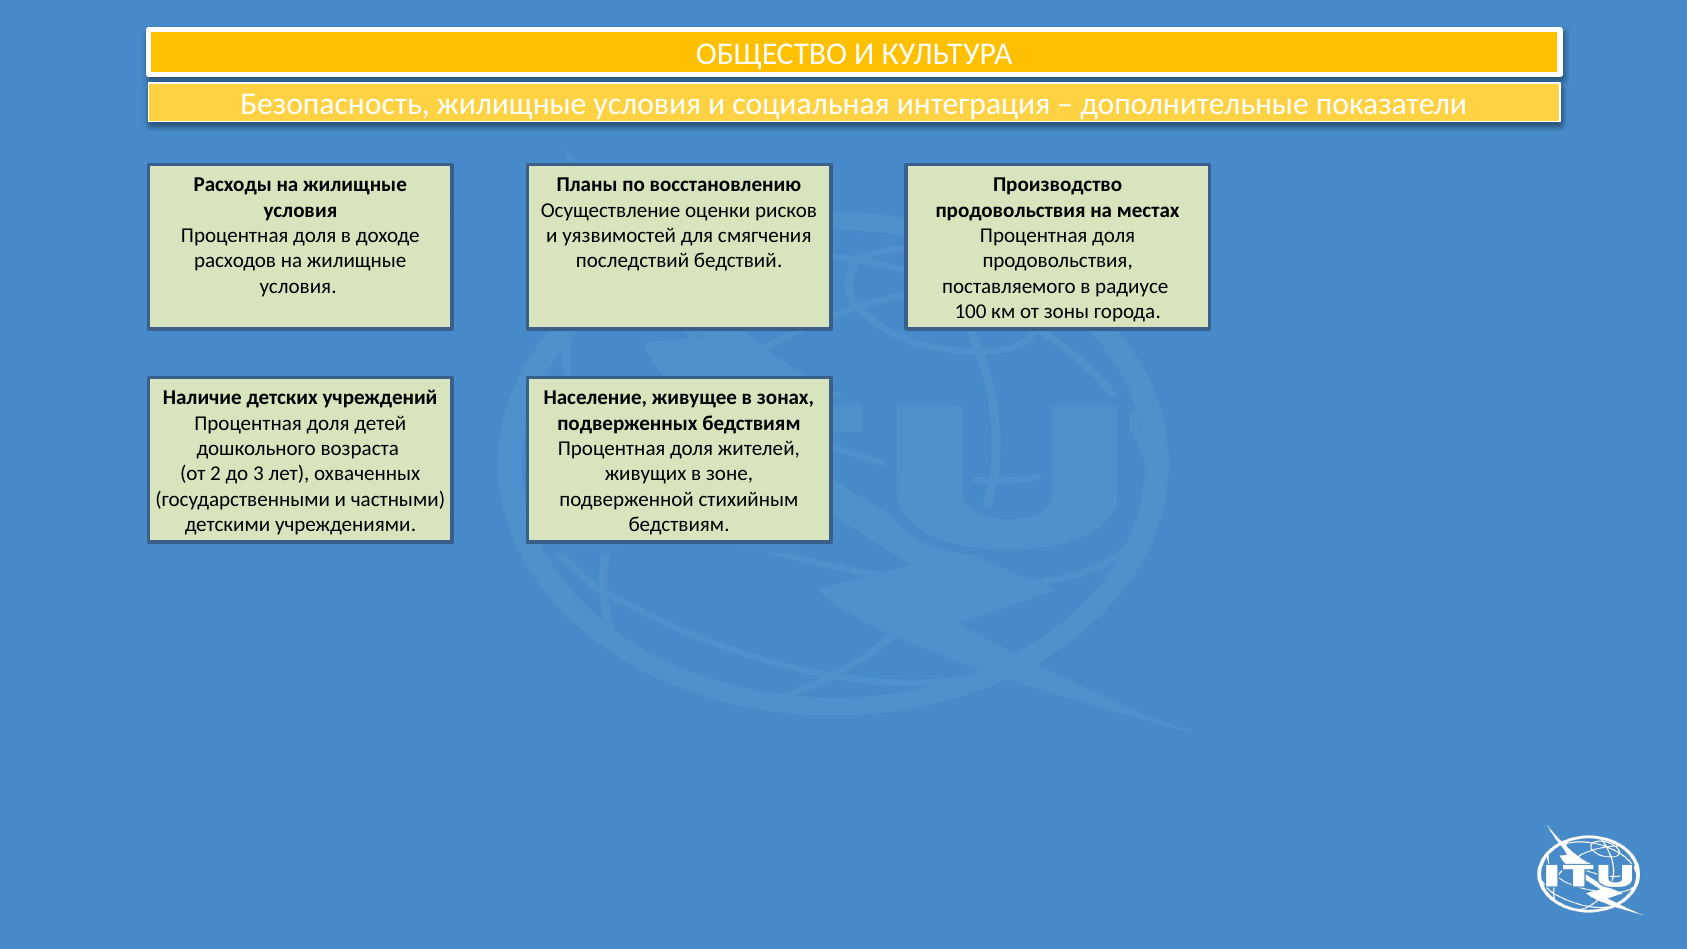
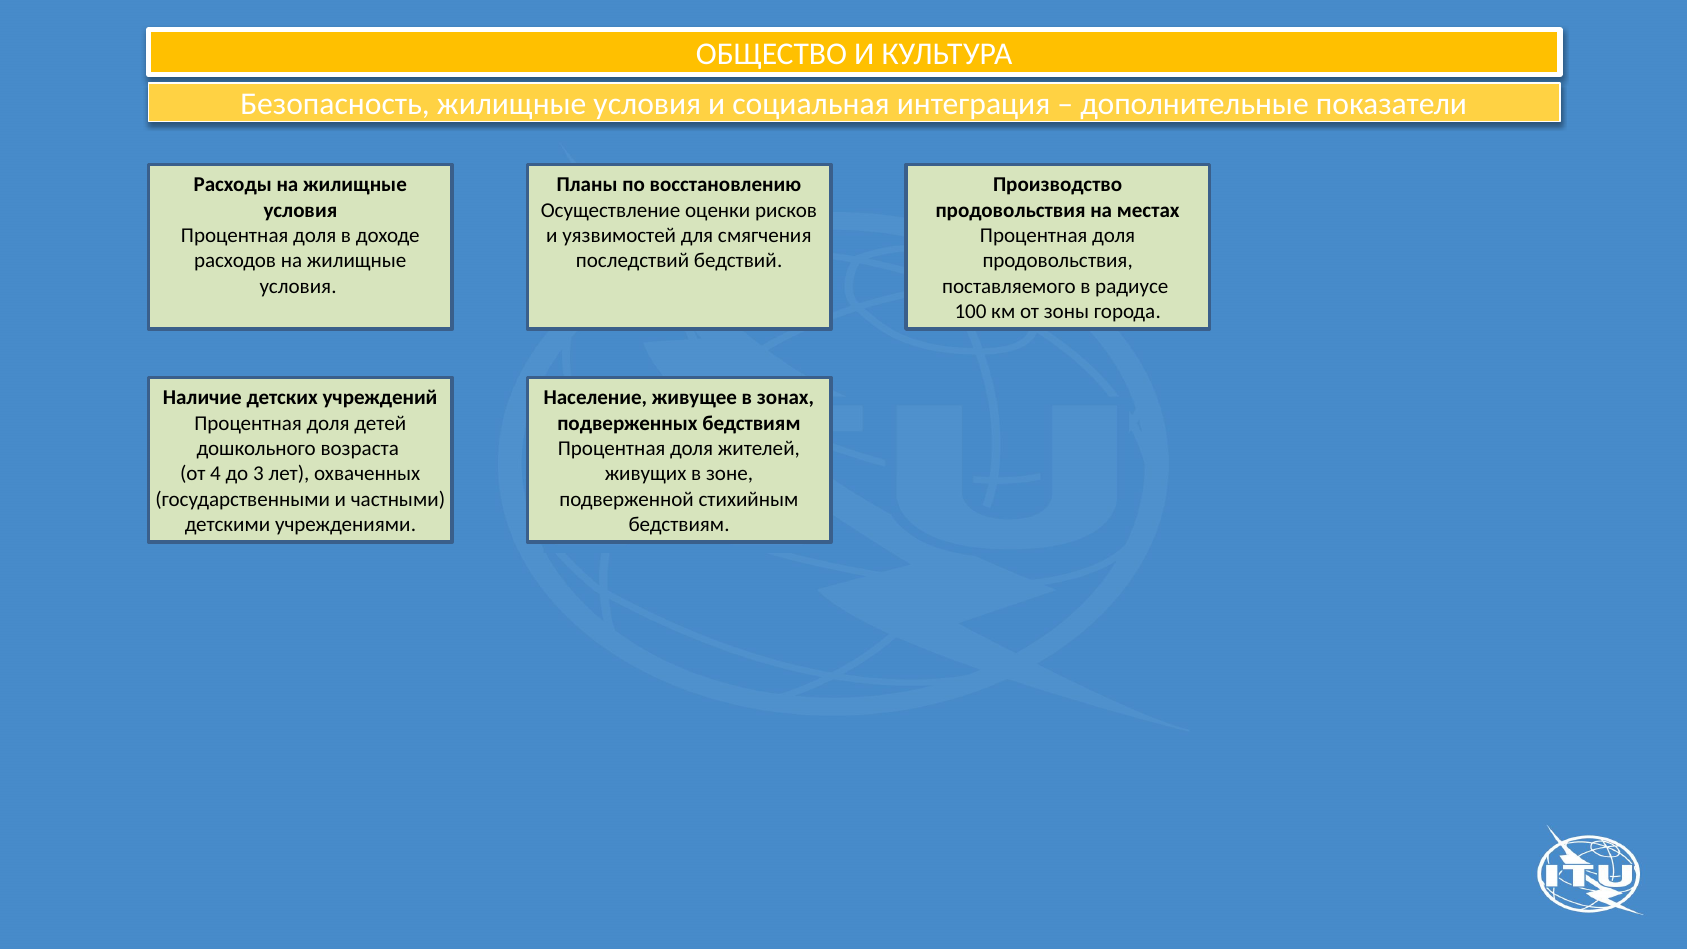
2: 2 -> 4
